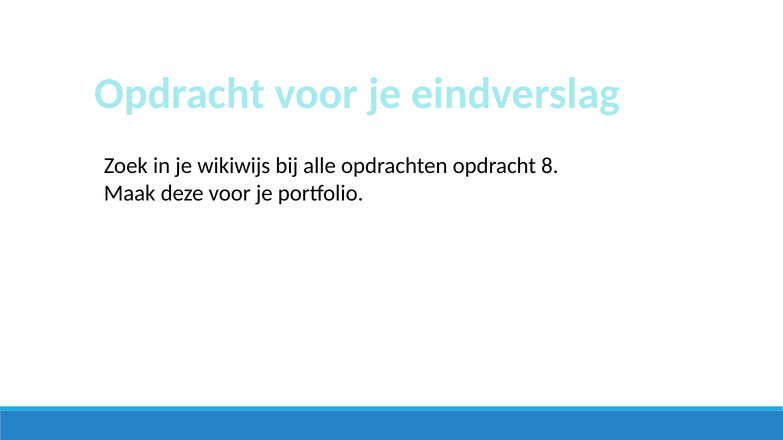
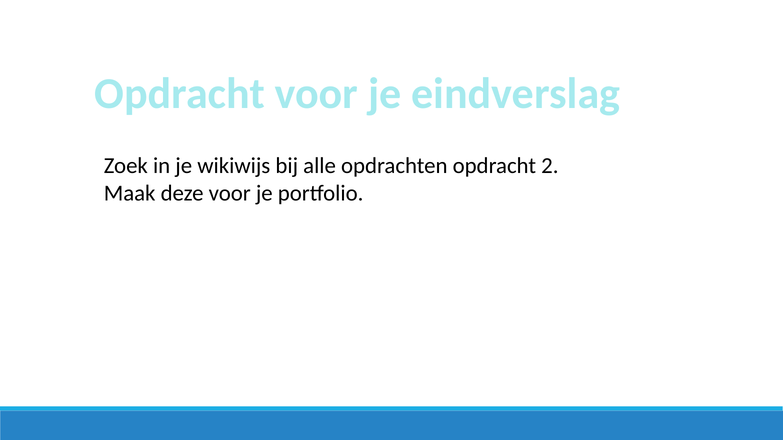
8: 8 -> 2
